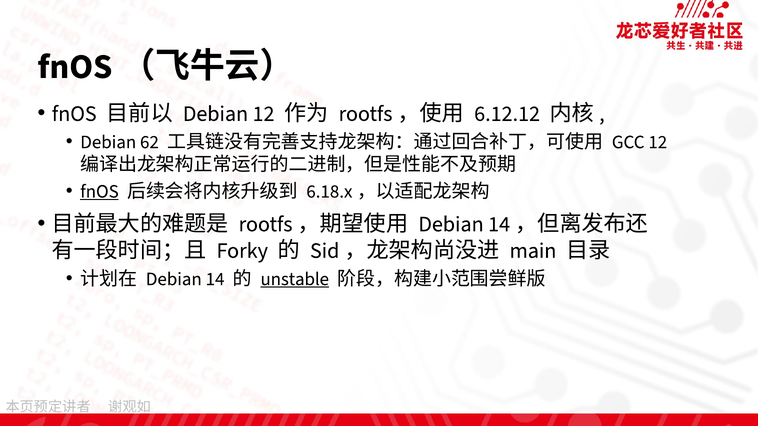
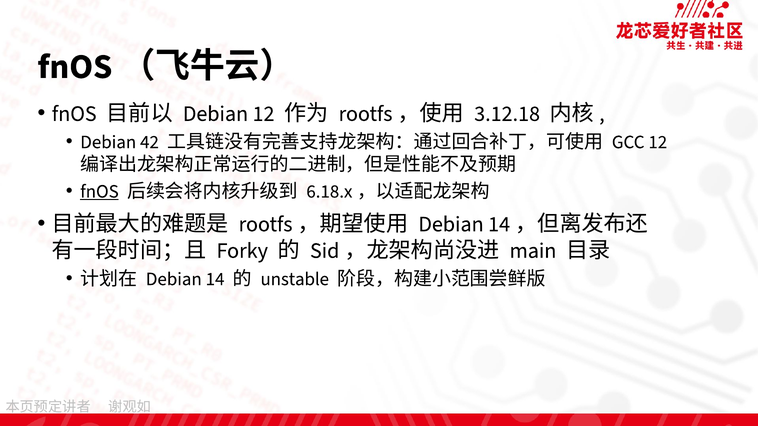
6.12.12: 6.12.12 -> 3.12.18
62: 62 -> 42
unstable underline: present -> none
